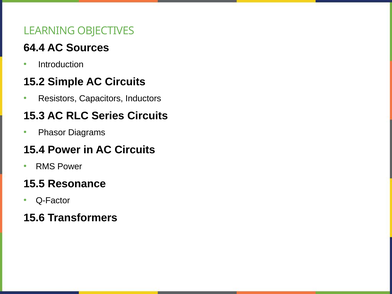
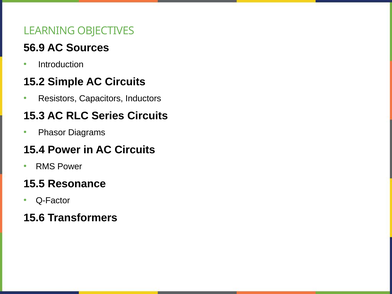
64.4: 64.4 -> 56.9
